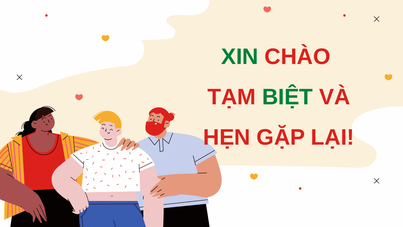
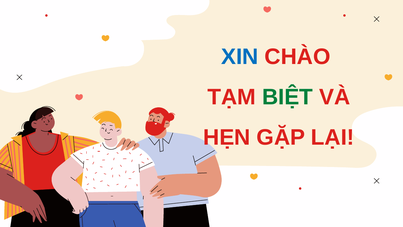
XIN colour: green -> blue
